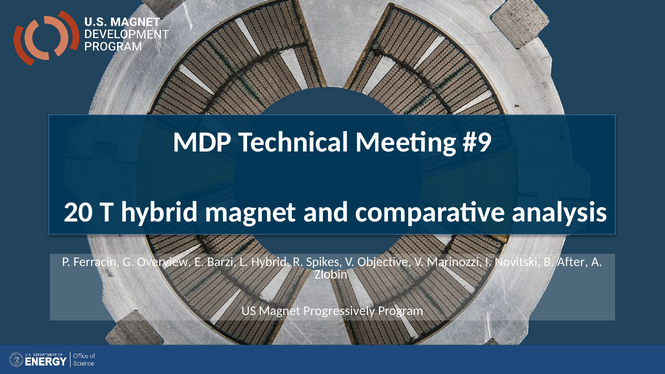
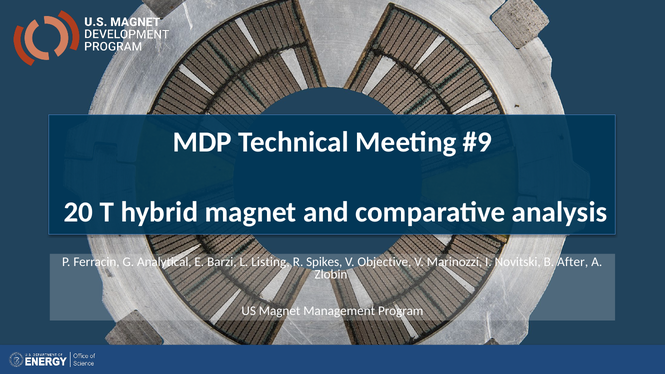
Overview: Overview -> Analytical
L Hybrid: Hybrid -> Listing
Progressively: Progressively -> Management
